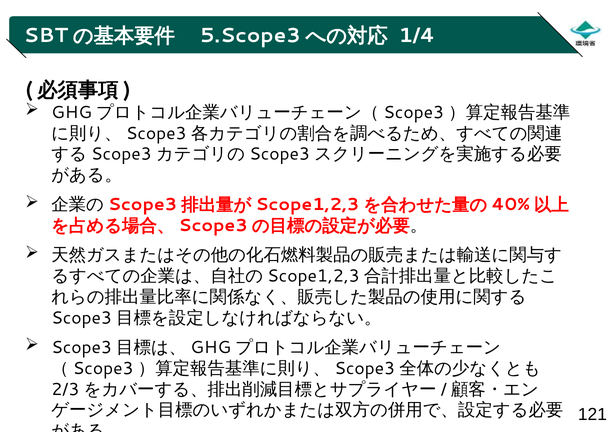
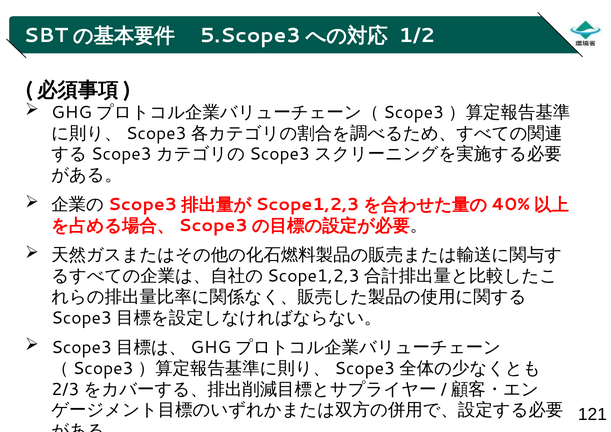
1/4: 1/4 -> 1/2
